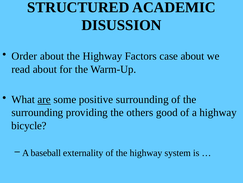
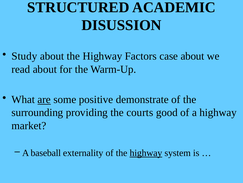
Order: Order -> Study
positive surrounding: surrounding -> demonstrate
others: others -> courts
bicycle: bicycle -> market
highway at (146, 152) underline: none -> present
